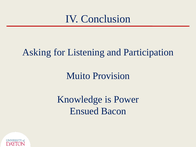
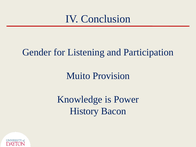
Asking: Asking -> Gender
Ensued: Ensued -> History
